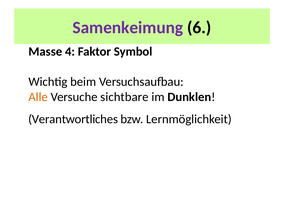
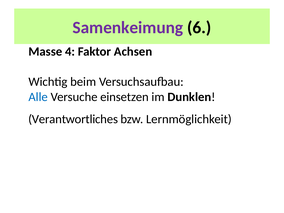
Symbol: Symbol -> Achsen
Alle colour: orange -> blue
sichtbare: sichtbare -> einsetzen
